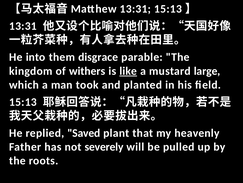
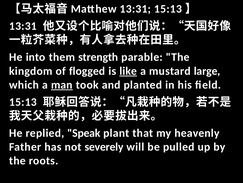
disgrace: disgrace -> strength
withers: withers -> flogged
man underline: none -> present
Saved: Saved -> Speak
